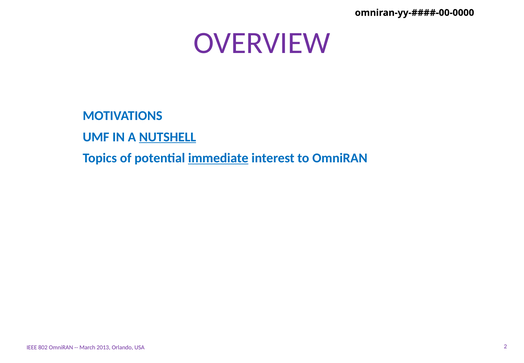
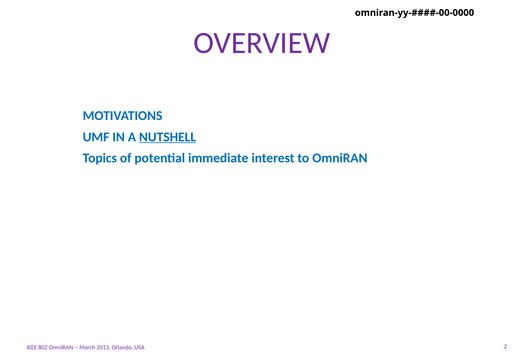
immediate underline: present -> none
